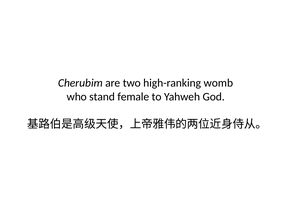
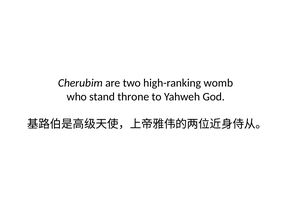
female: female -> throne
